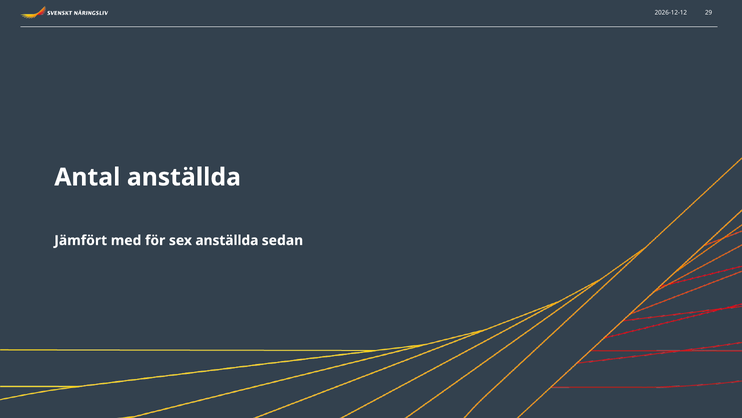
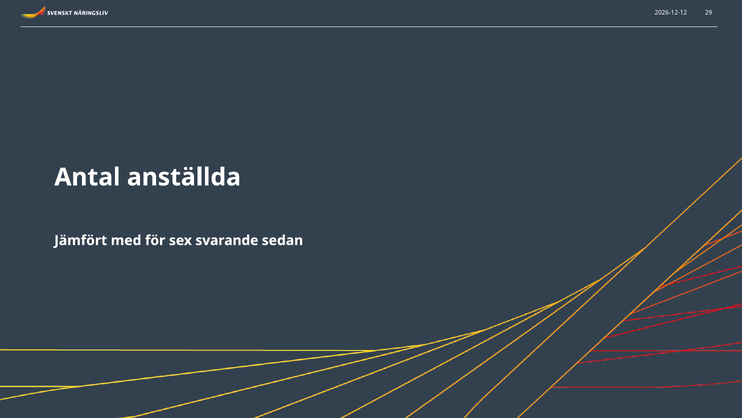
sex anställda: anställda -> svarande
